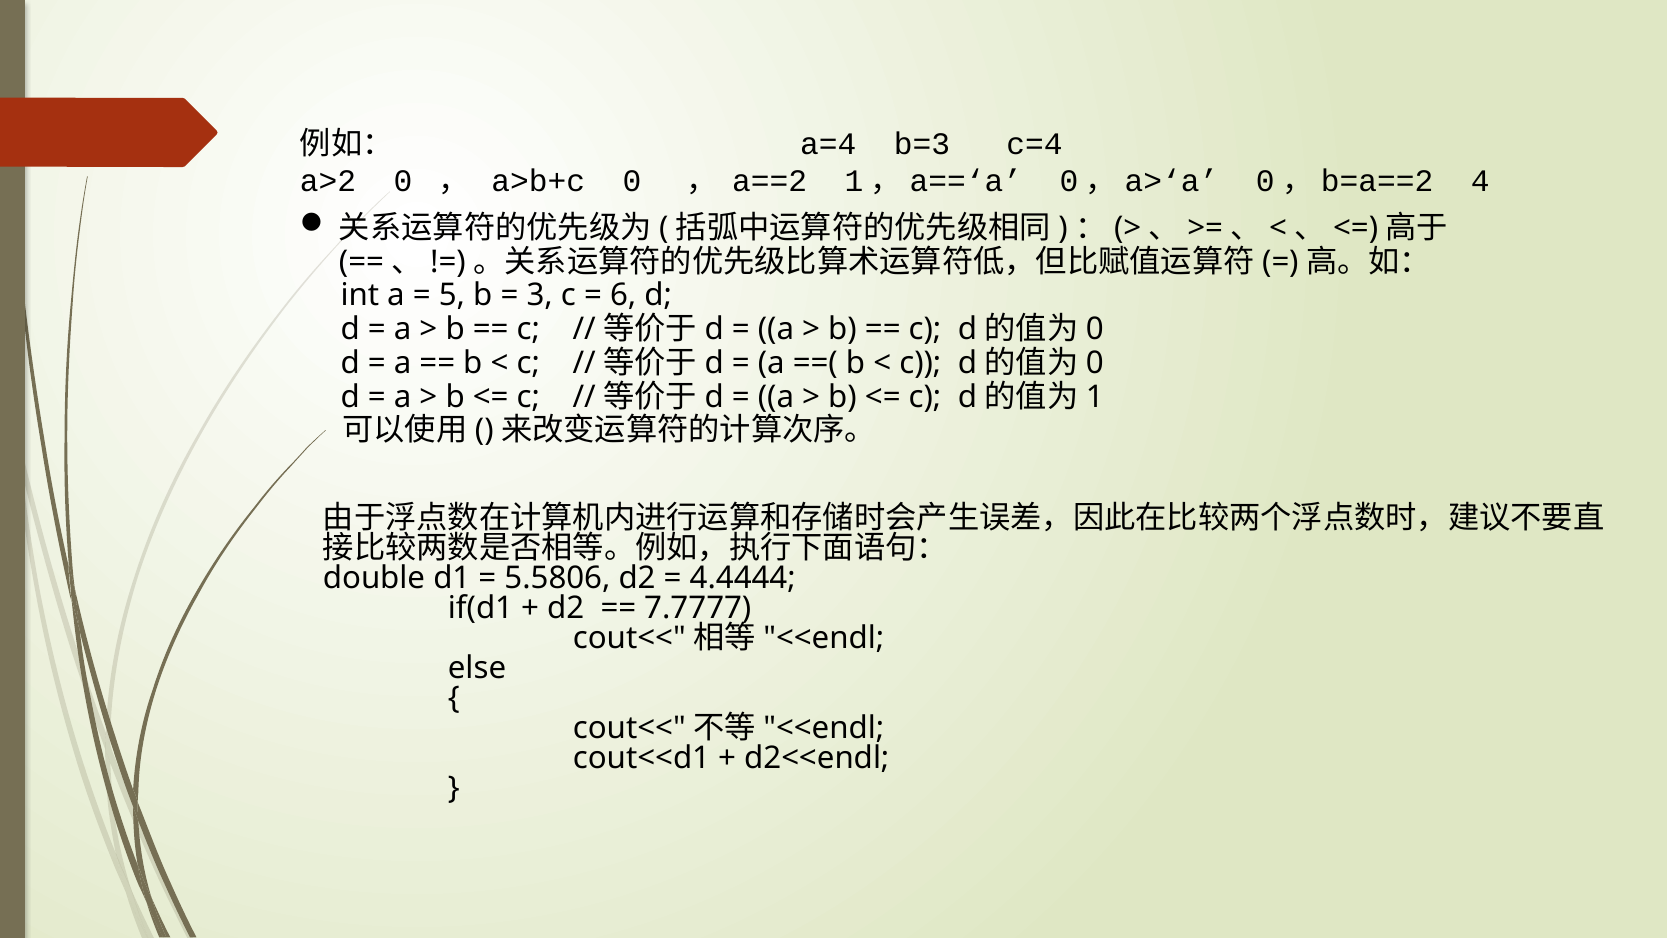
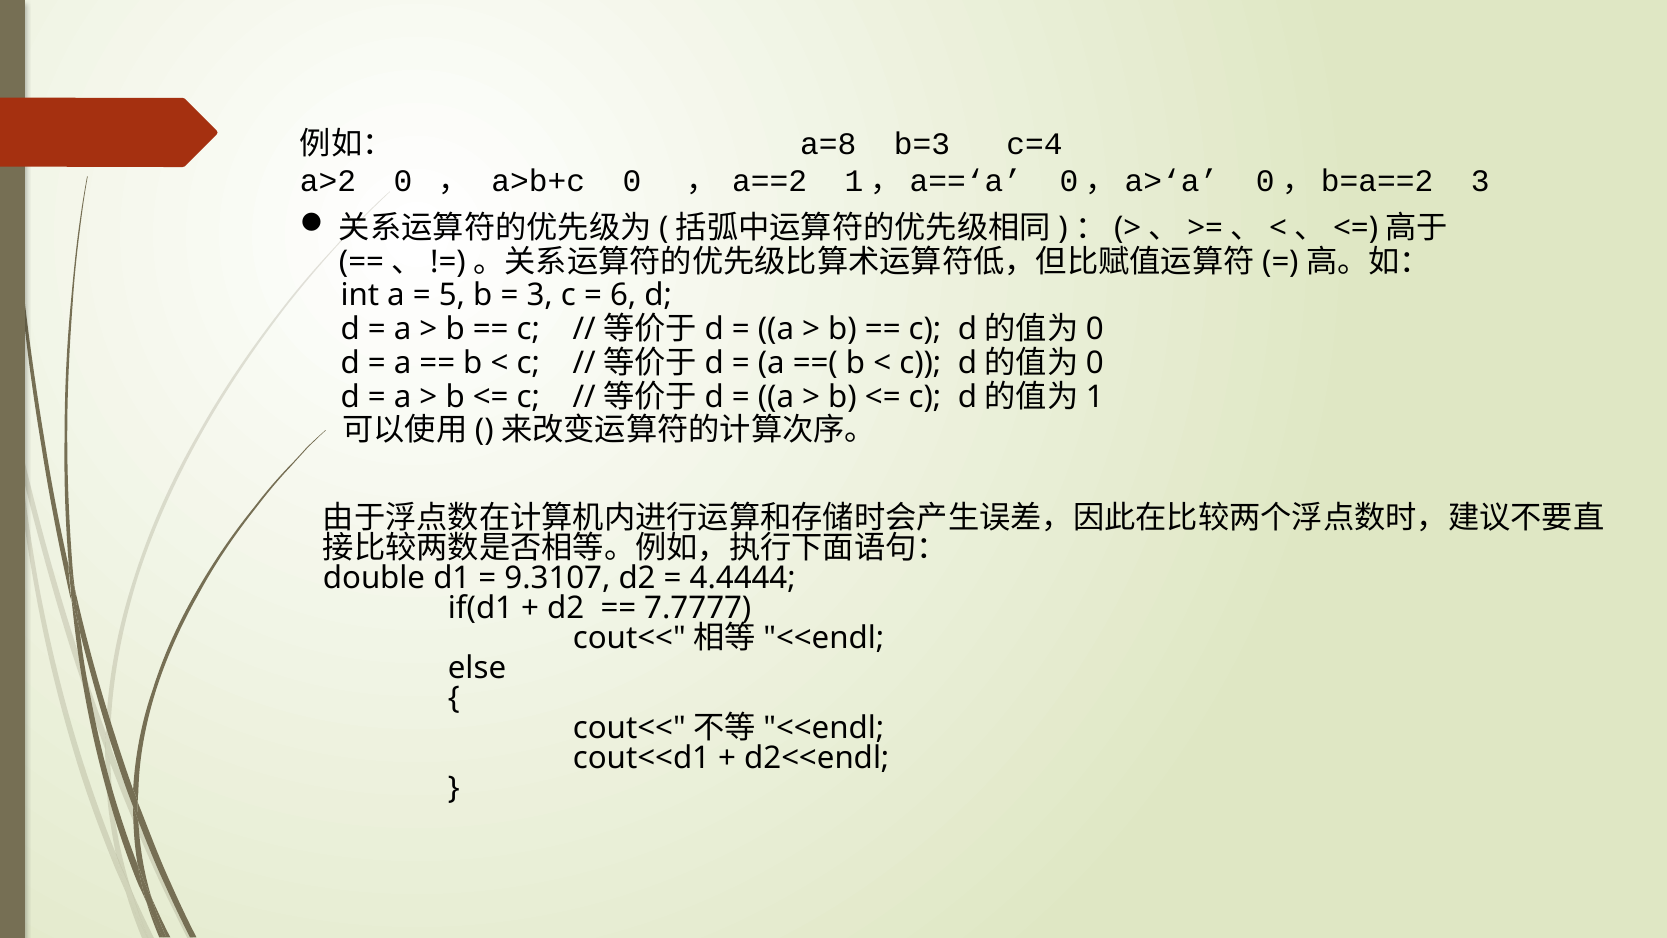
a=4: a=4 -> a=8
0，b=a==2 4: 4 -> 3
5.5806: 5.5806 -> 9.3107
